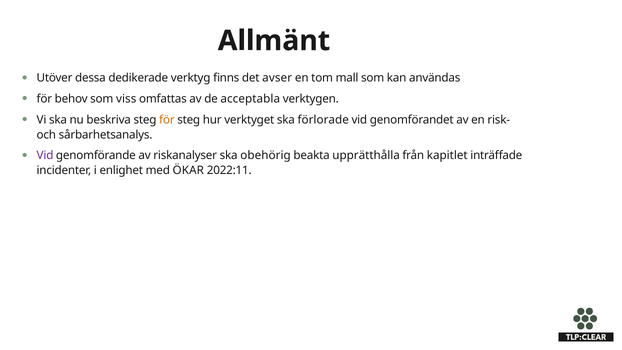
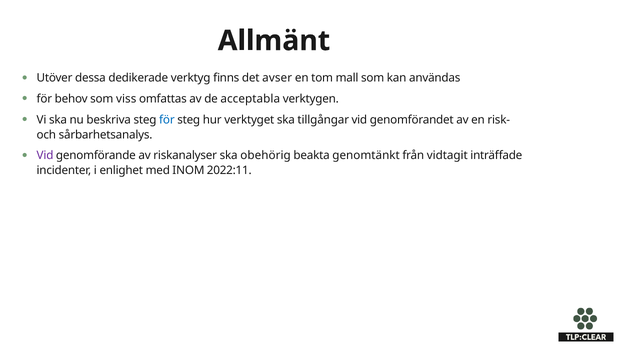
för at (167, 120) colour: orange -> blue
förlorade: förlorade -> tillgångar
upprätthålla: upprätthålla -> genomtänkt
kapitlet: kapitlet -> vidtagit
ÖKAR: ÖKAR -> INOM
